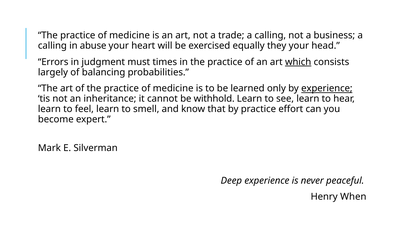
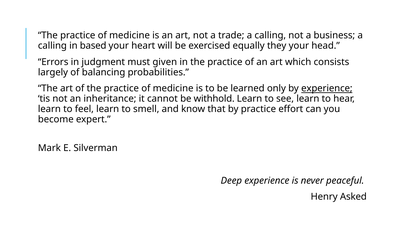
abuse: abuse -> based
times: times -> given
which underline: present -> none
When: When -> Asked
